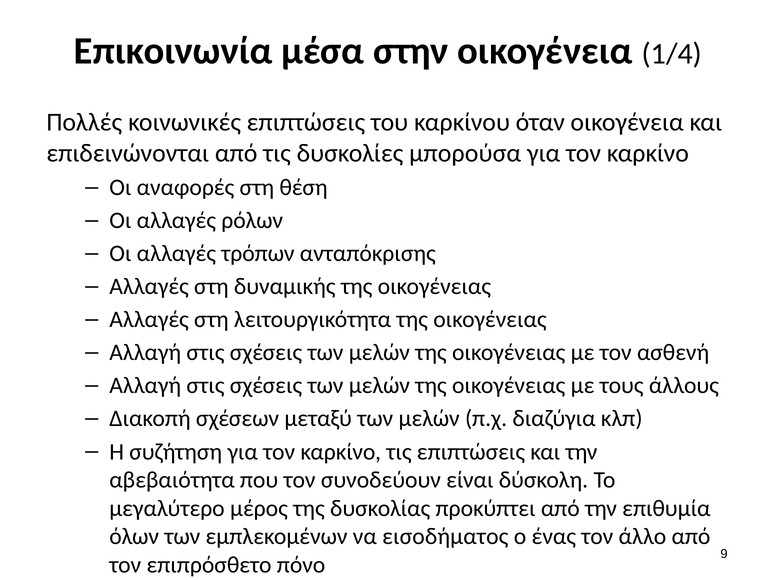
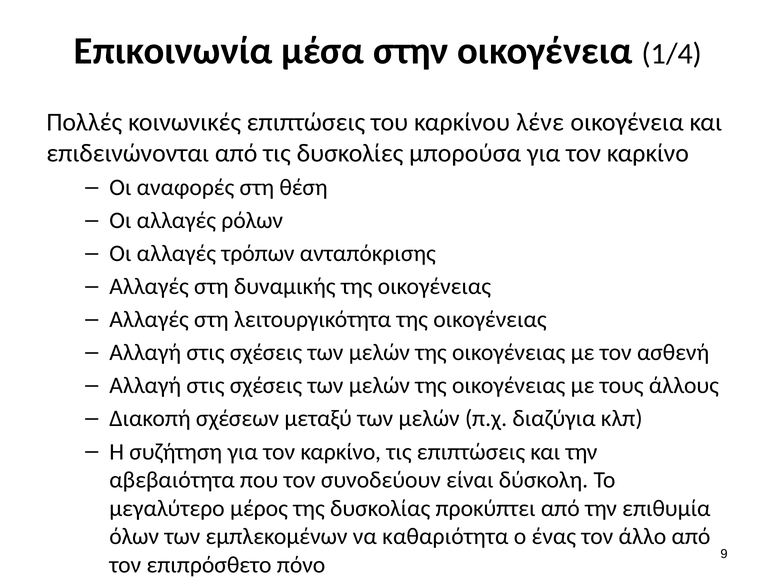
όταν: όταν -> λένε
εισοδήματος: εισοδήματος -> καθαριότητα
